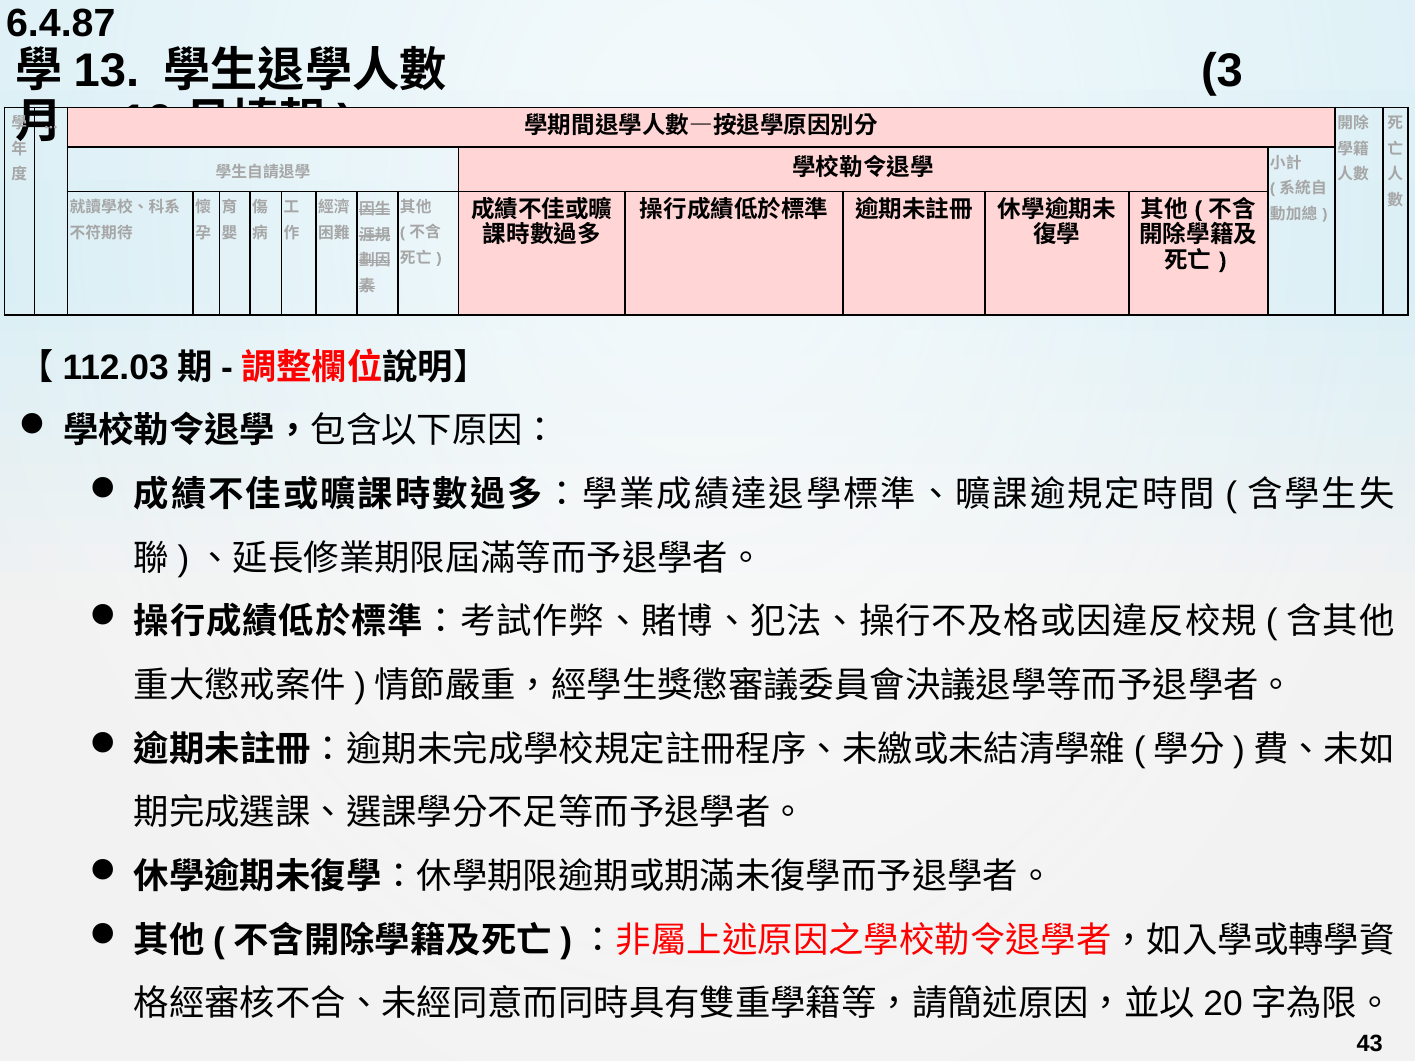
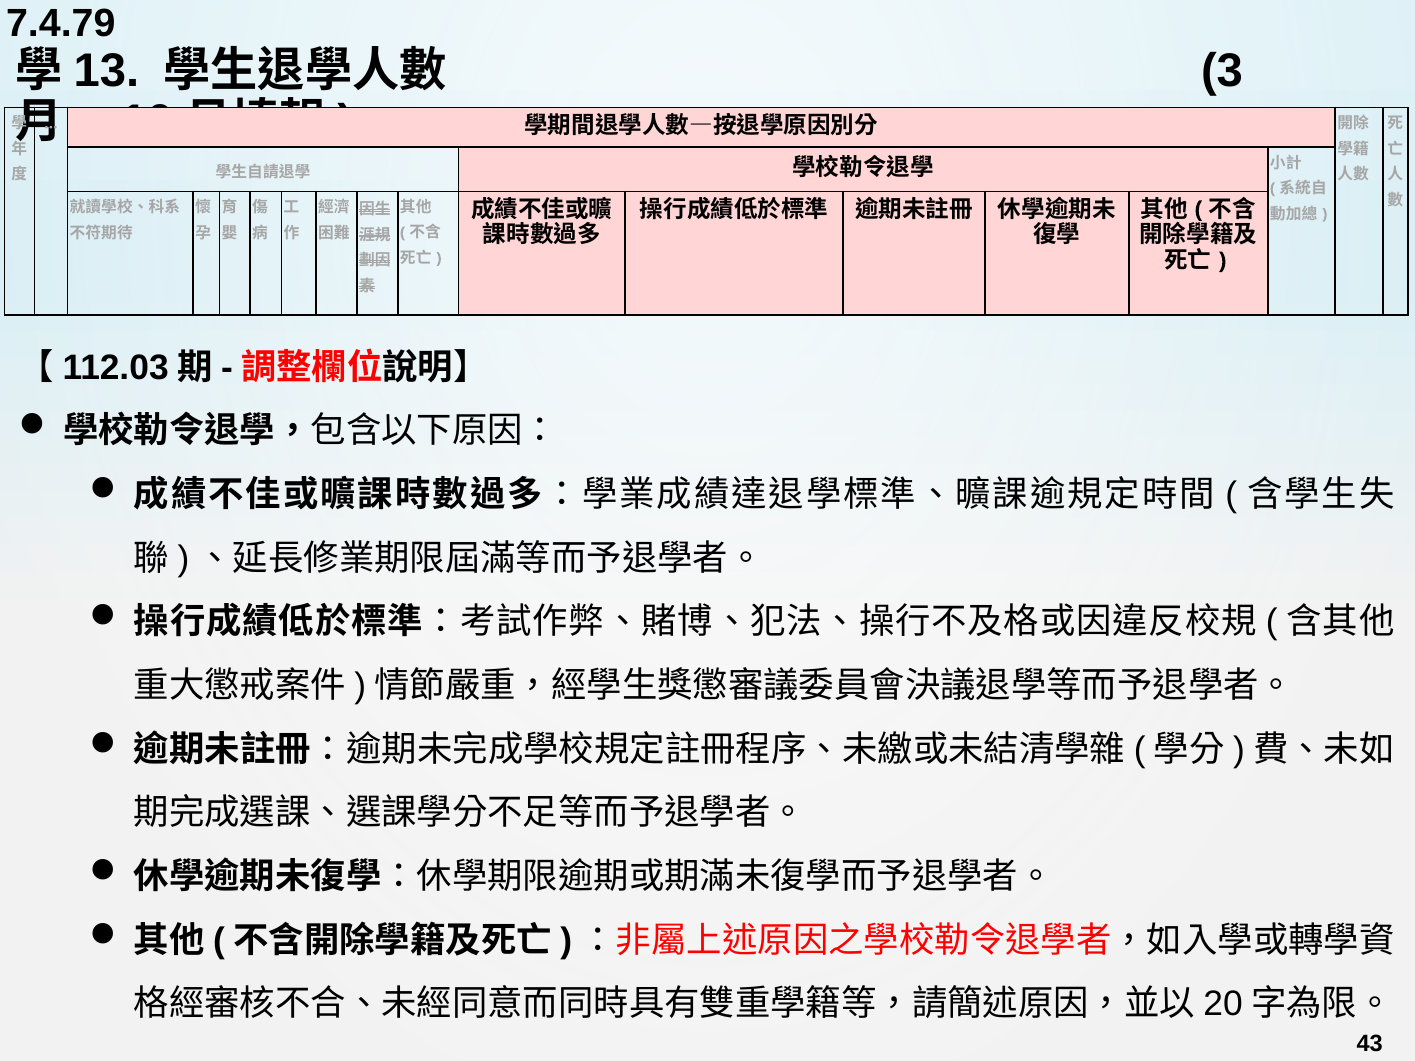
6.4.87: 6.4.87 -> 7.4.79
